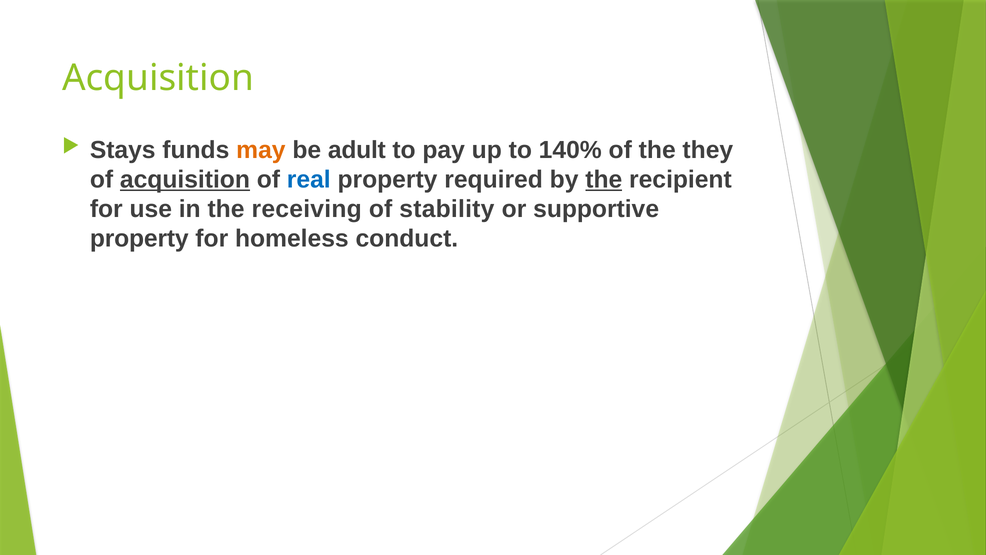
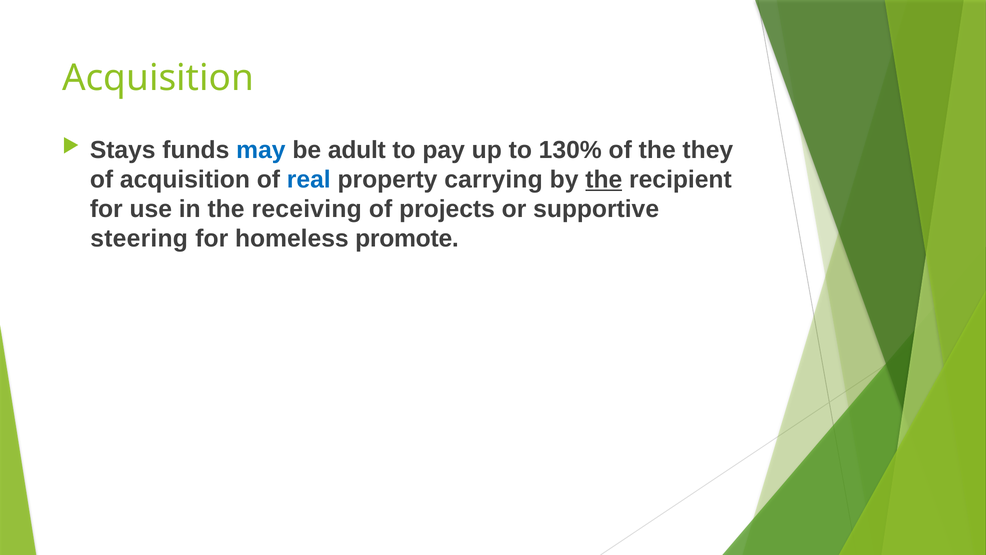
may colour: orange -> blue
140%: 140% -> 130%
acquisition at (185, 179) underline: present -> none
required: required -> carrying
stability: stability -> projects
property at (139, 239): property -> steering
conduct: conduct -> promote
